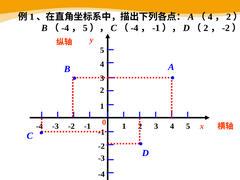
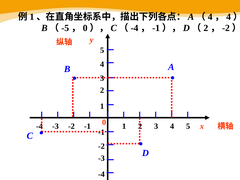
2 at (229, 17): 2 -> 4
-4 at (65, 28): -4 -> -5
5 at (85, 28): 5 -> 0
